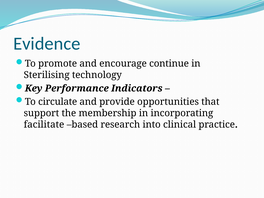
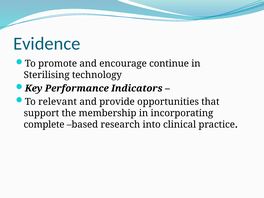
circulate: circulate -> relevant
facilitate: facilitate -> complete
